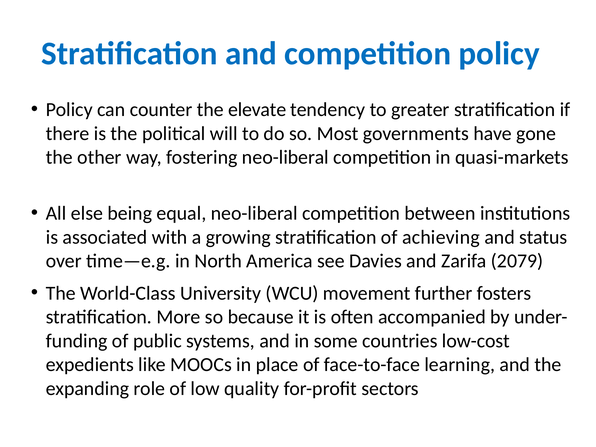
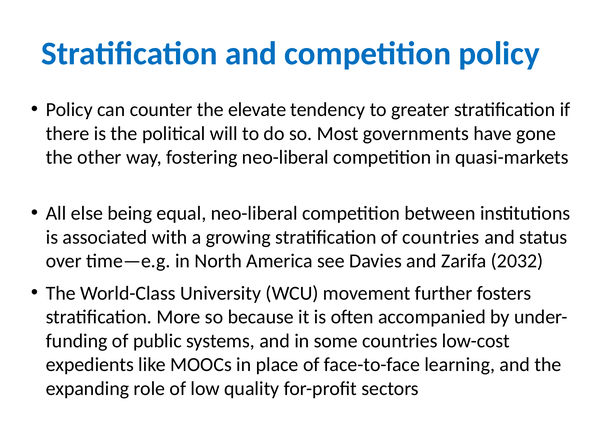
of achieving: achieving -> countries
2079: 2079 -> 2032
